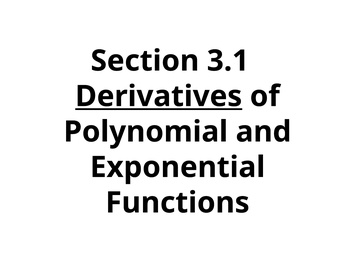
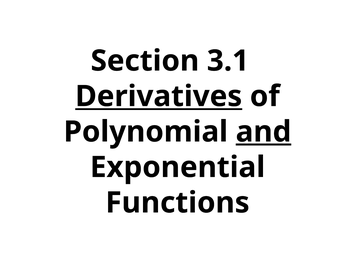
and underline: none -> present
